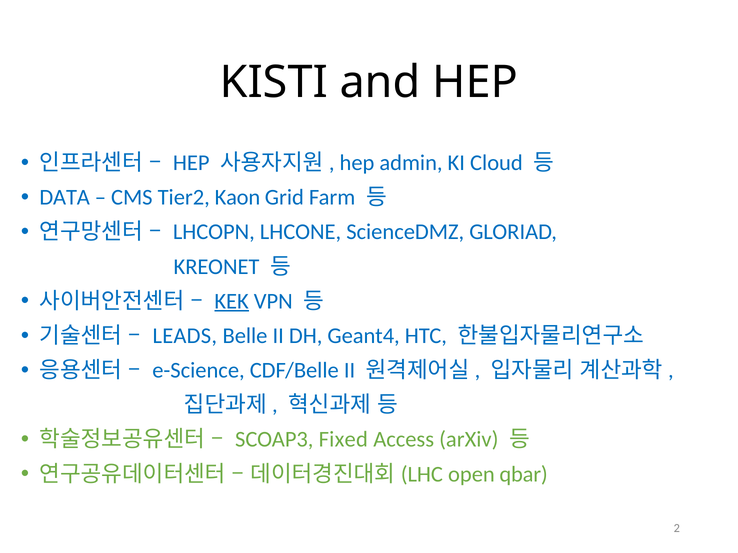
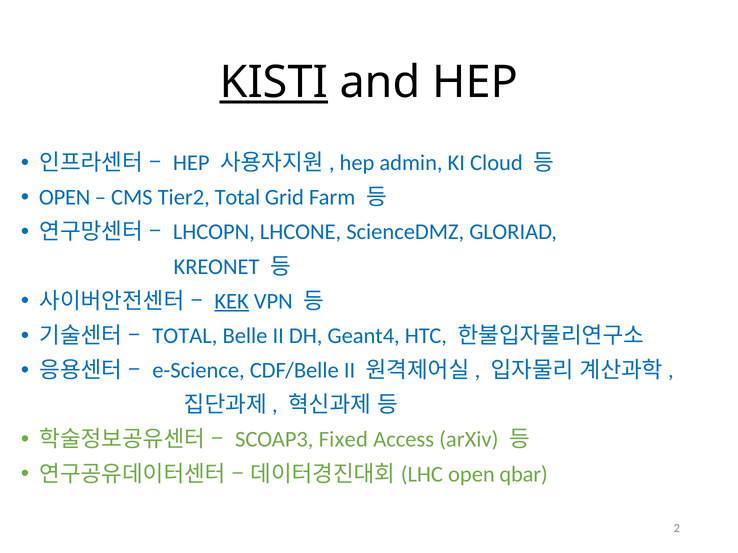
KISTI underline: none -> present
DATA at (65, 198): DATA -> OPEN
Tier2 Kaon: Kaon -> Total
LEADS at (185, 336): LEADS -> TOTAL
